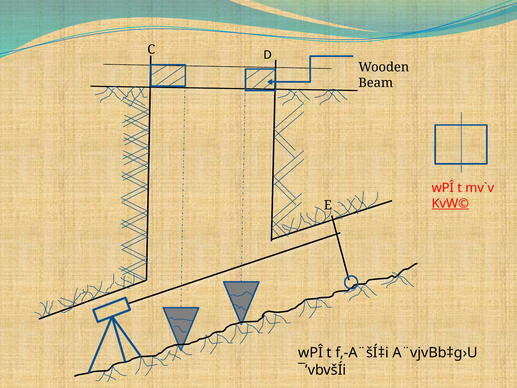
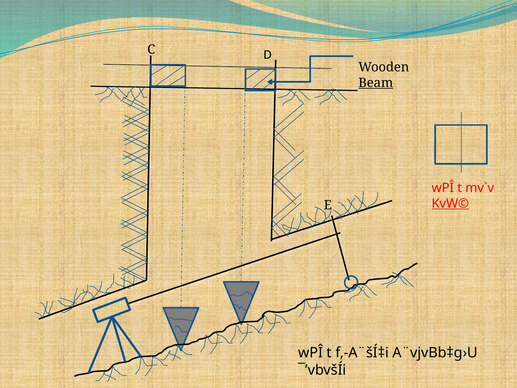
Beam underline: none -> present
